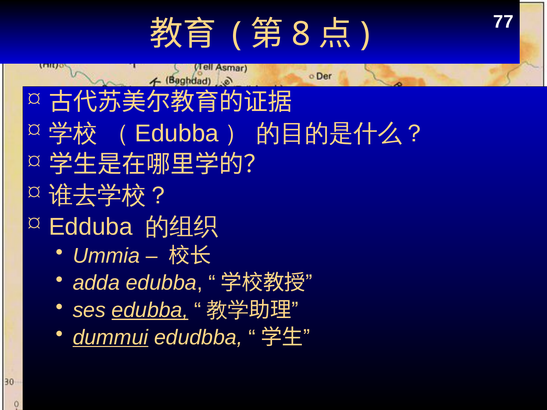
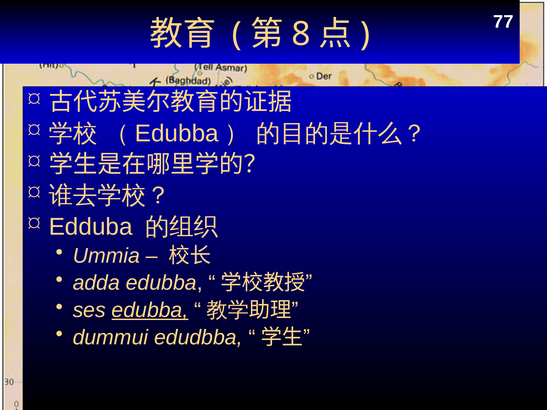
dummui underline: present -> none
